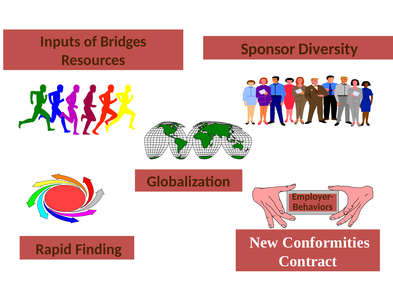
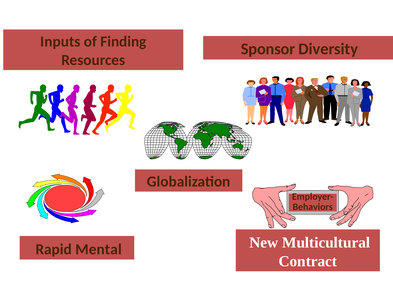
Bridges: Bridges -> Finding
Finding: Finding -> Mental
Conformities: Conformities -> Multicultural
